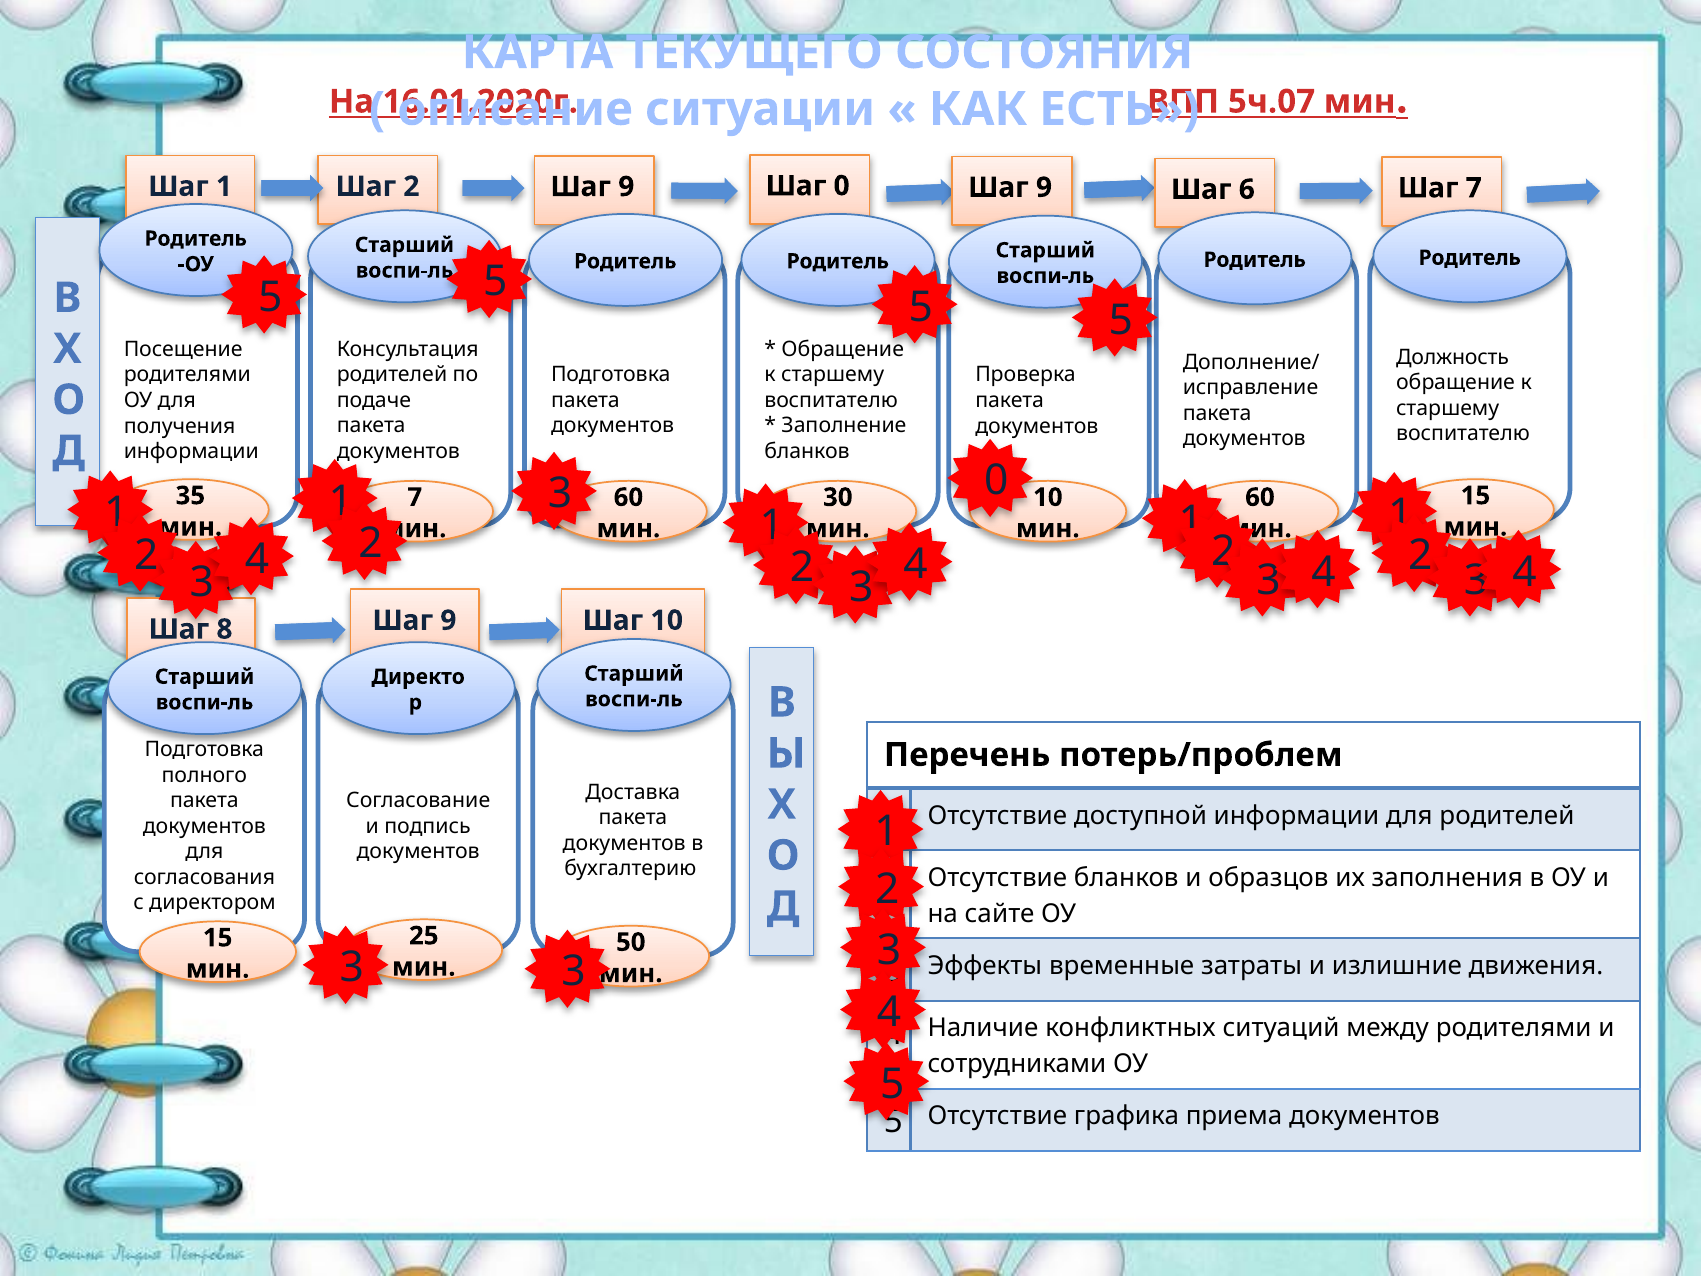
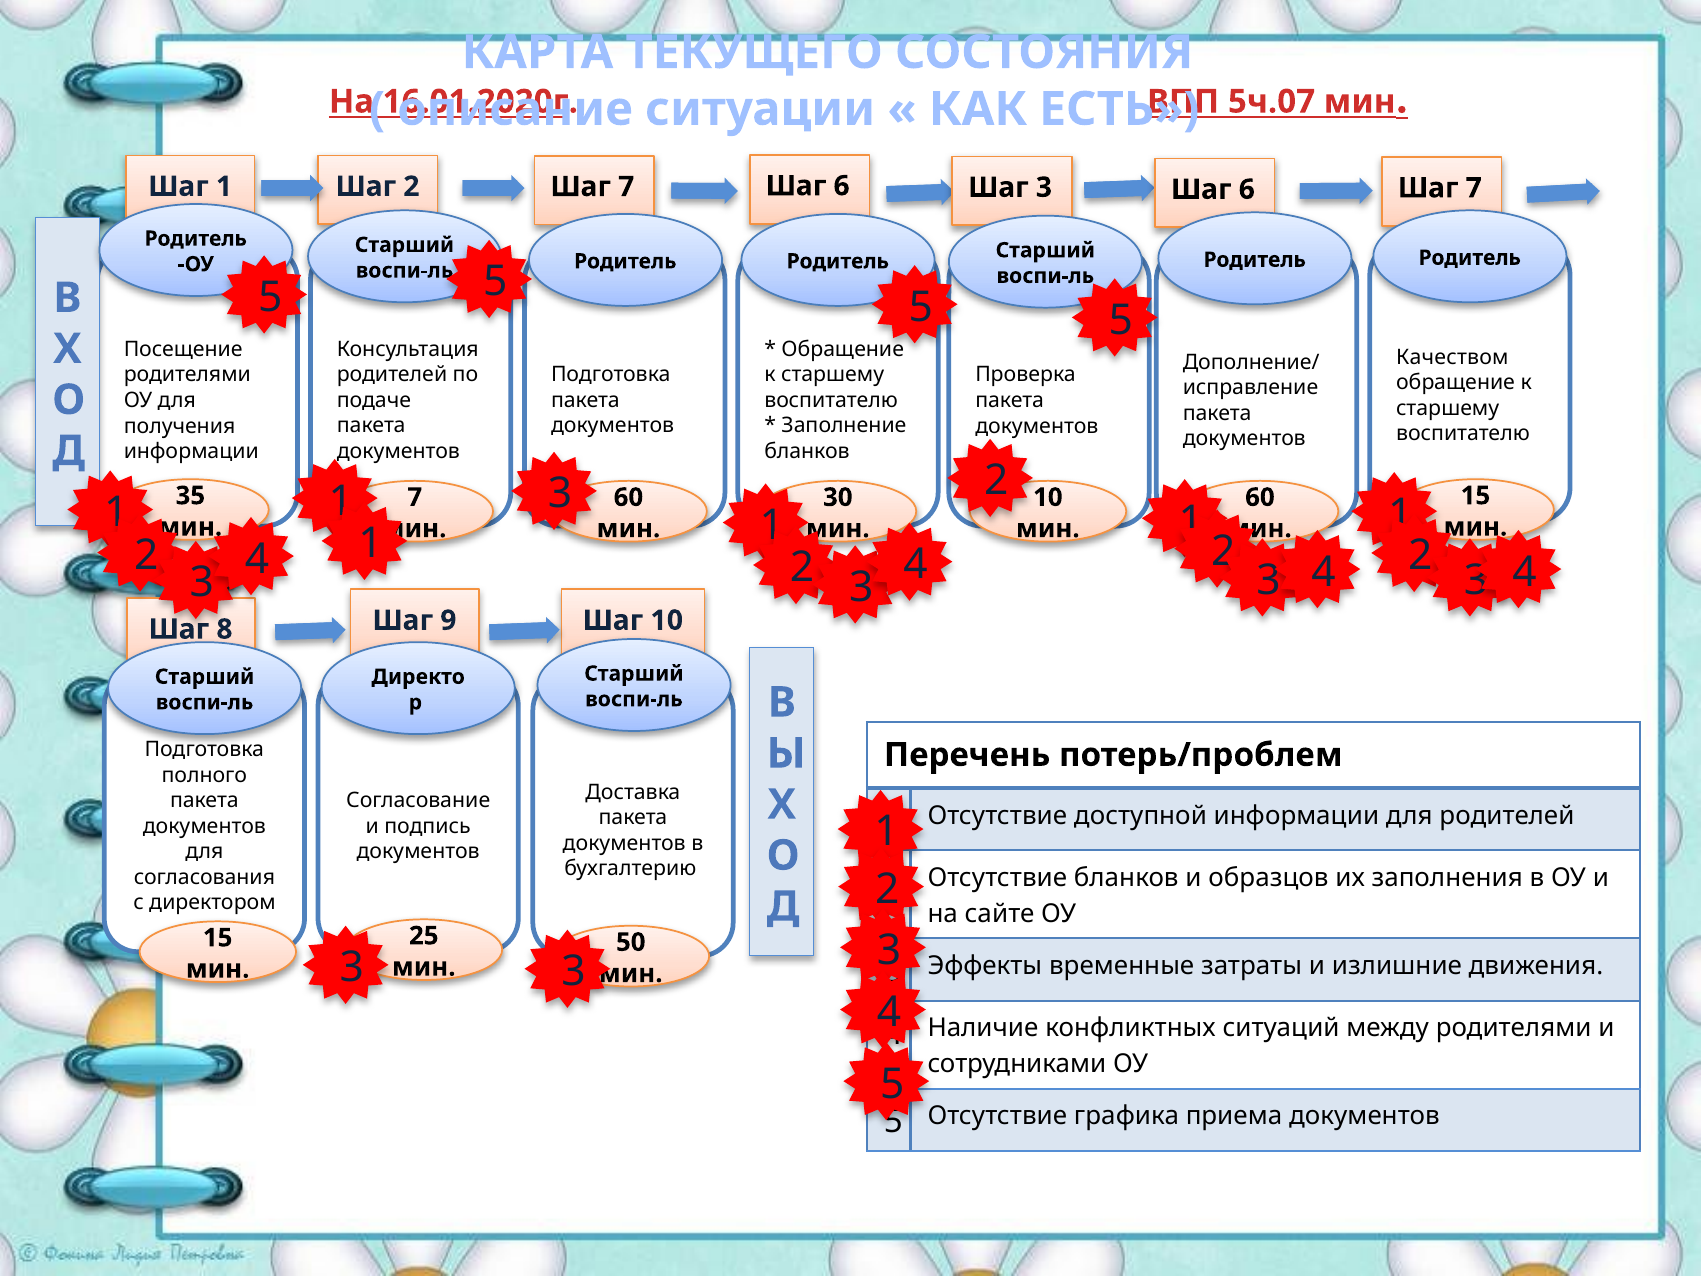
0 at (842, 186): 0 -> 6
9 at (626, 187): 9 -> 7
9 at (1044, 187): 9 -> 3
Должность: Должность -> Качеством
3 0: 0 -> 2
2 at (371, 544): 2 -> 1
